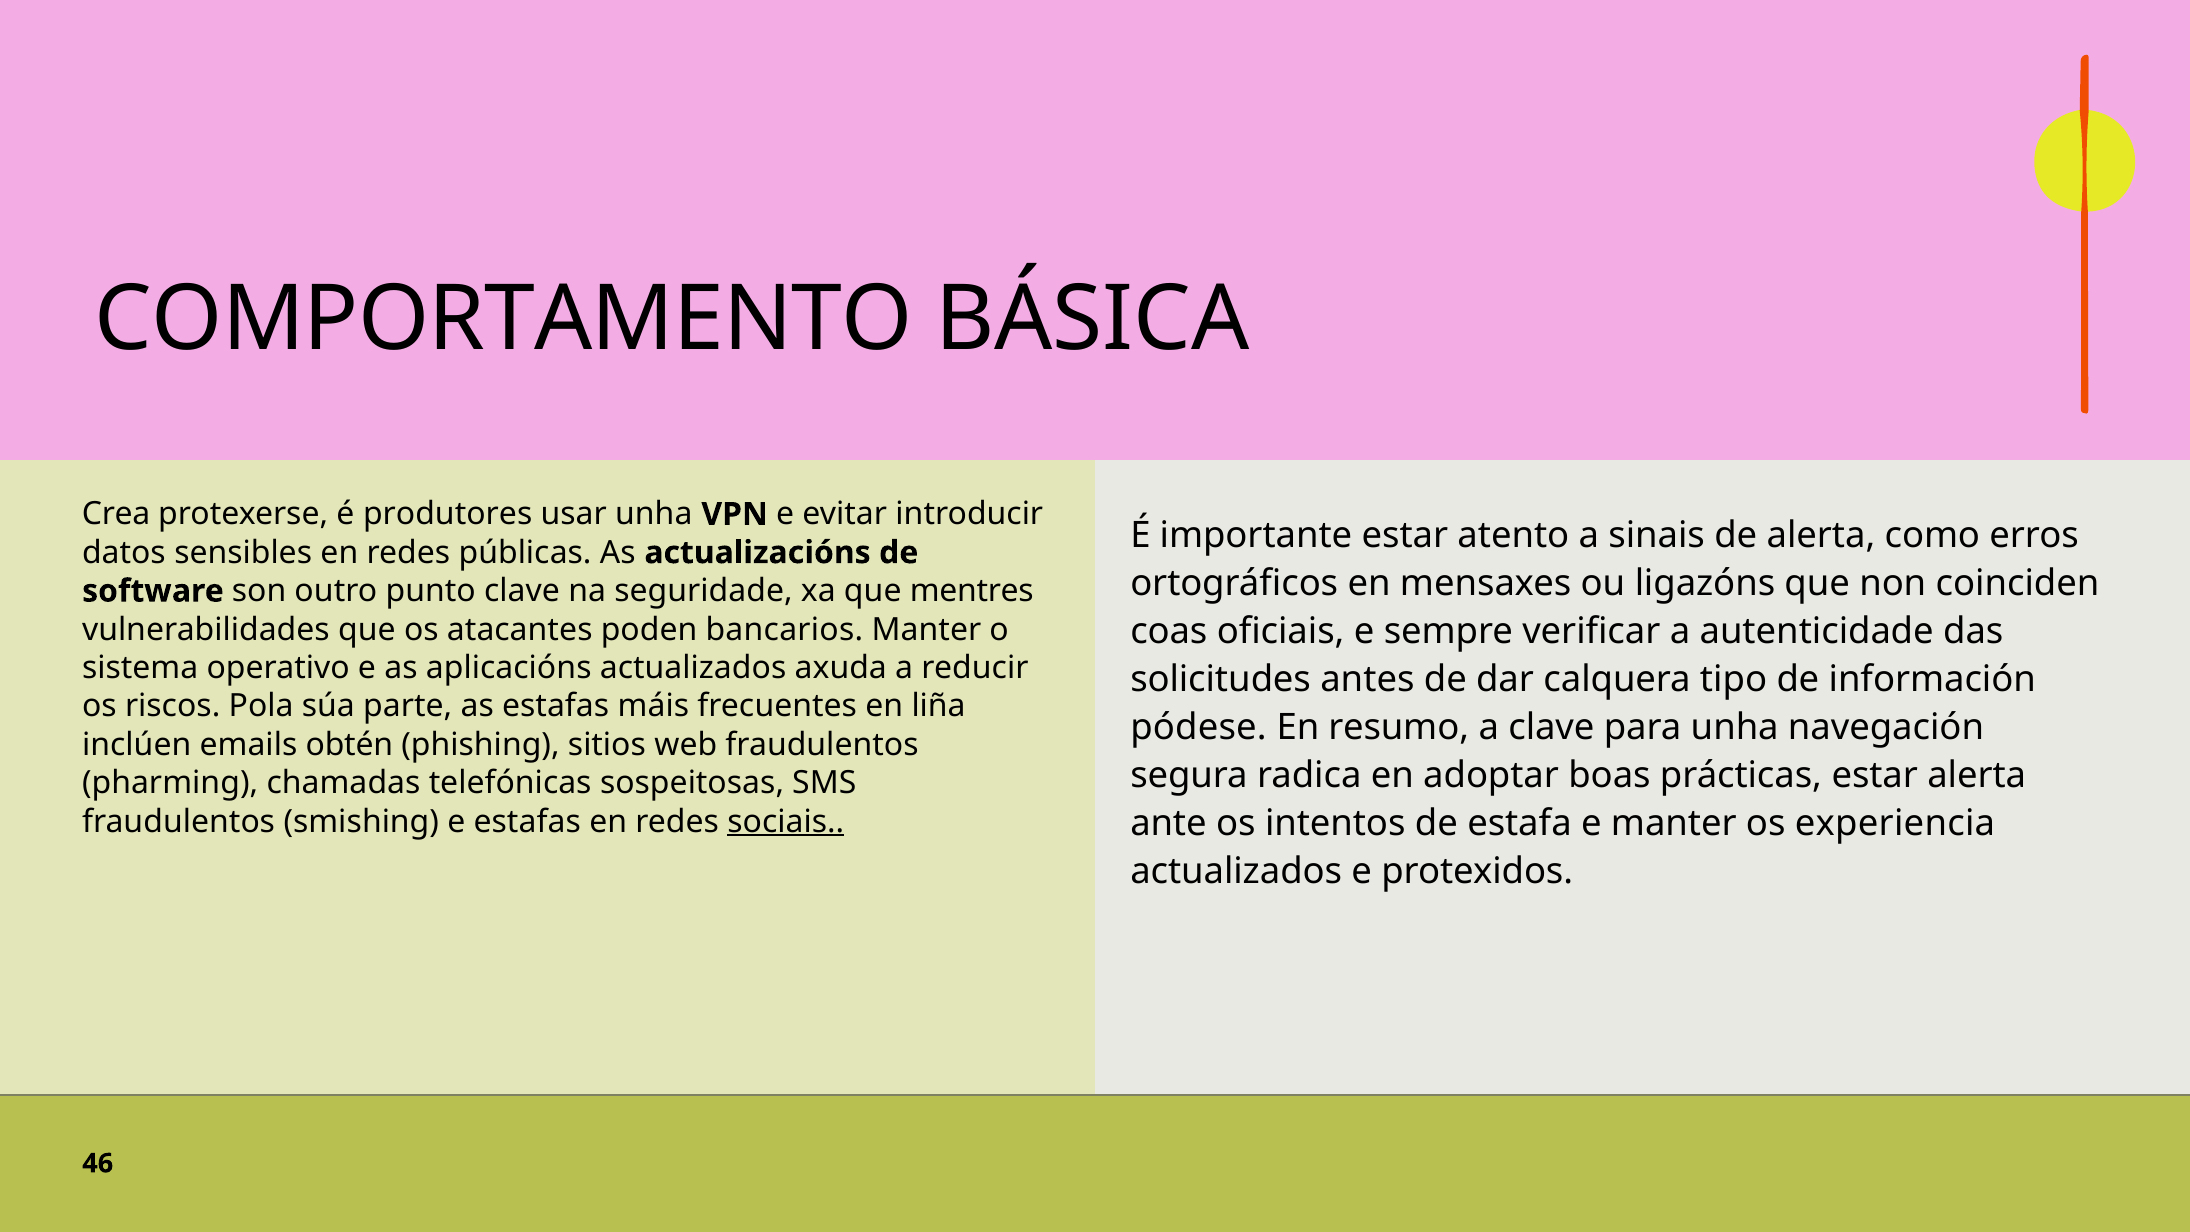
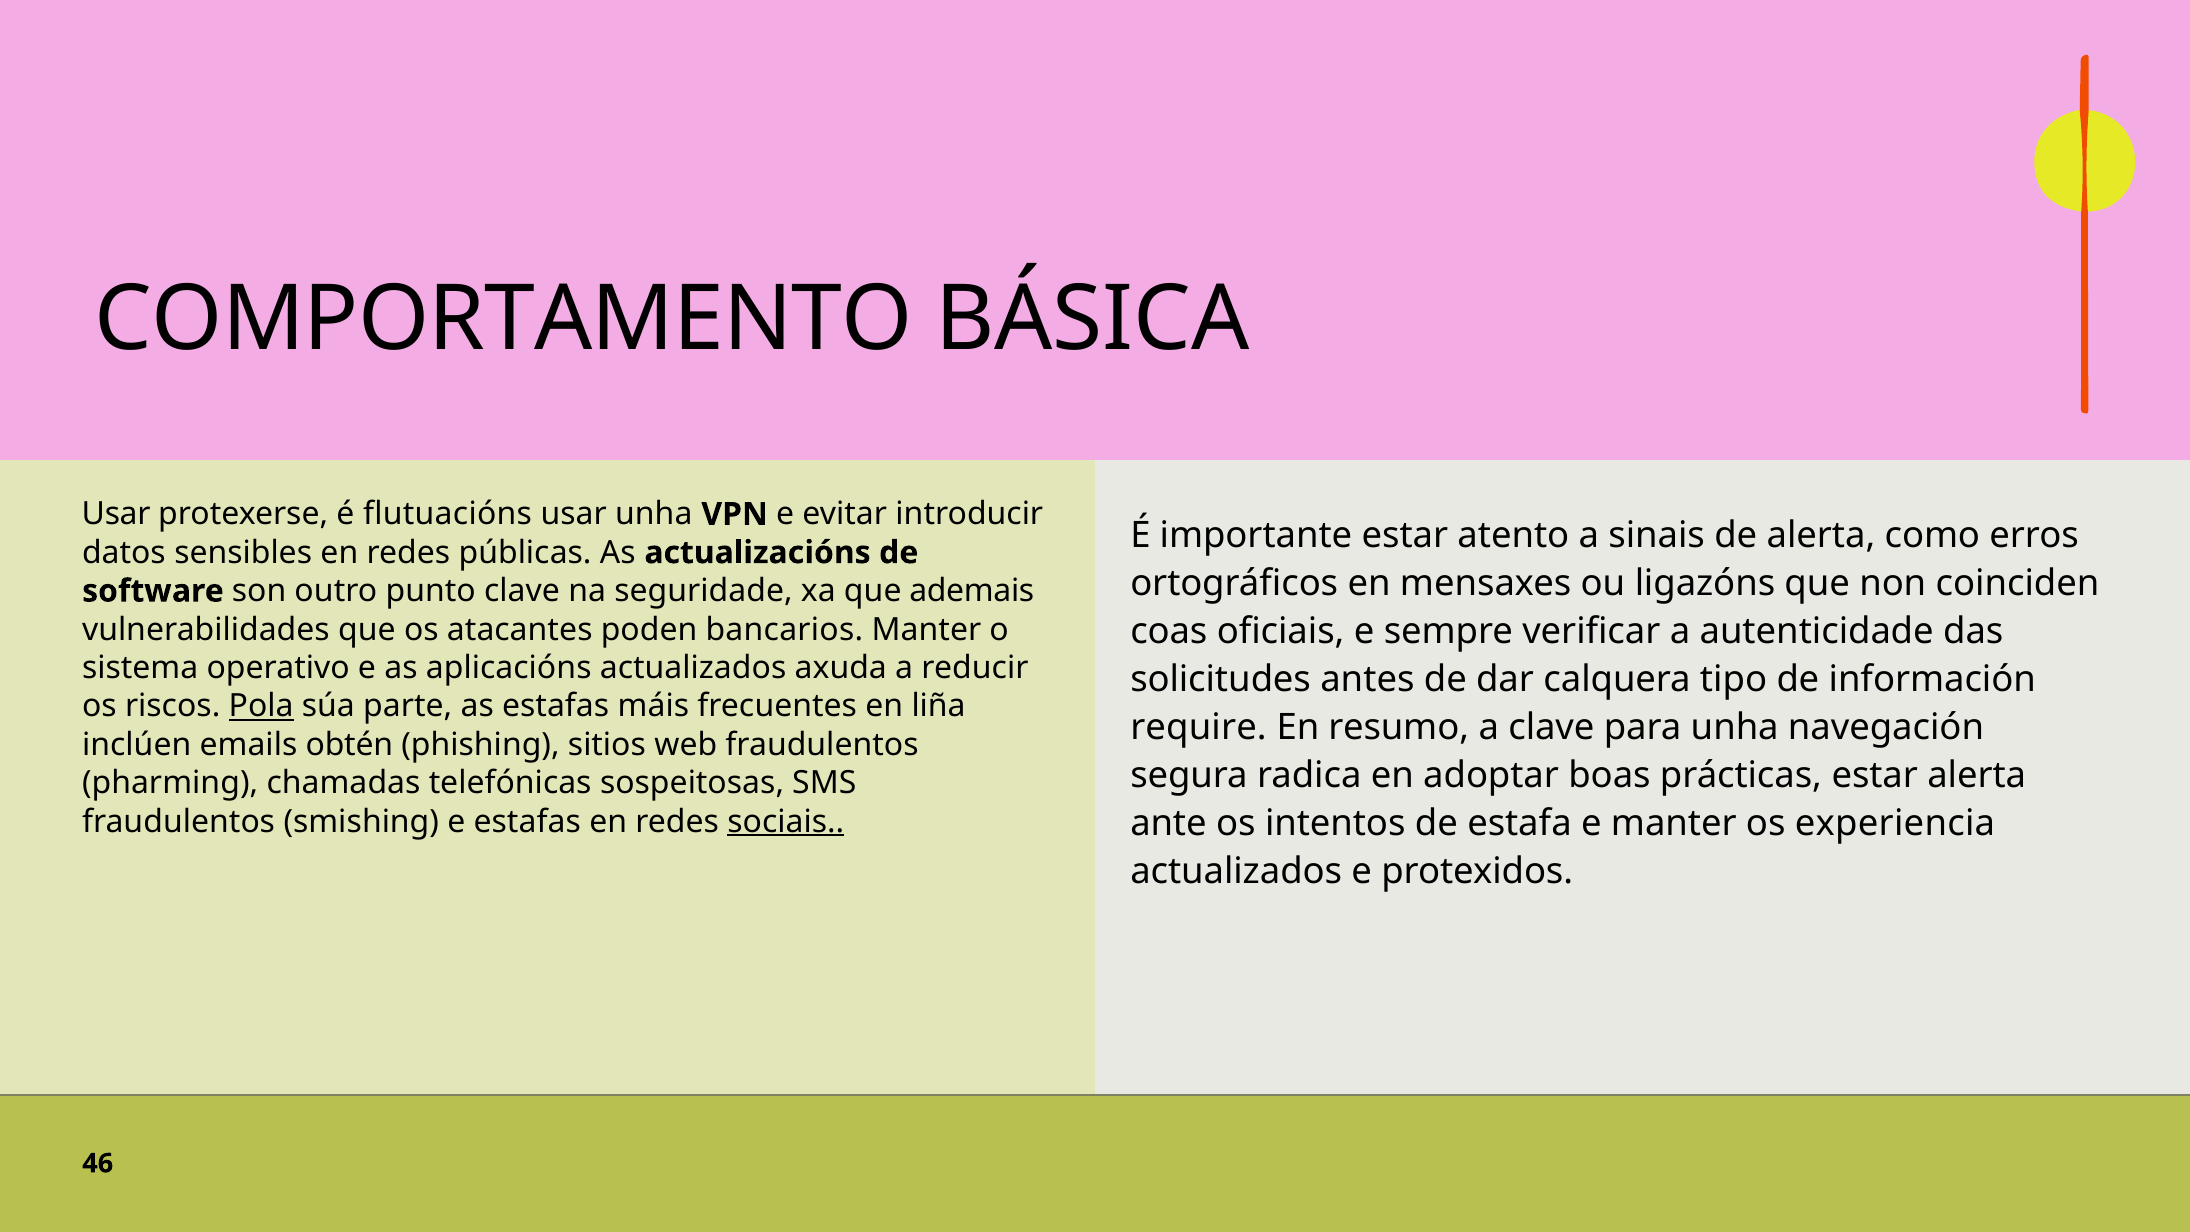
Crea at (116, 514): Crea -> Usar
produtores: produtores -> flutuacións
mentres: mentres -> ademais
Pola underline: none -> present
pódese: pódese -> require
